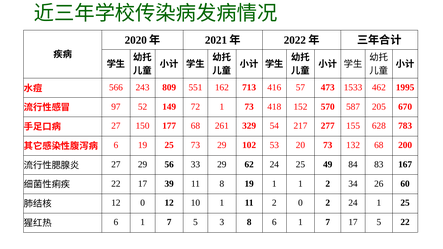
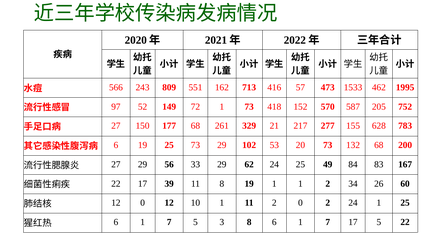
670: 670 -> 752
54: 54 -> 21
